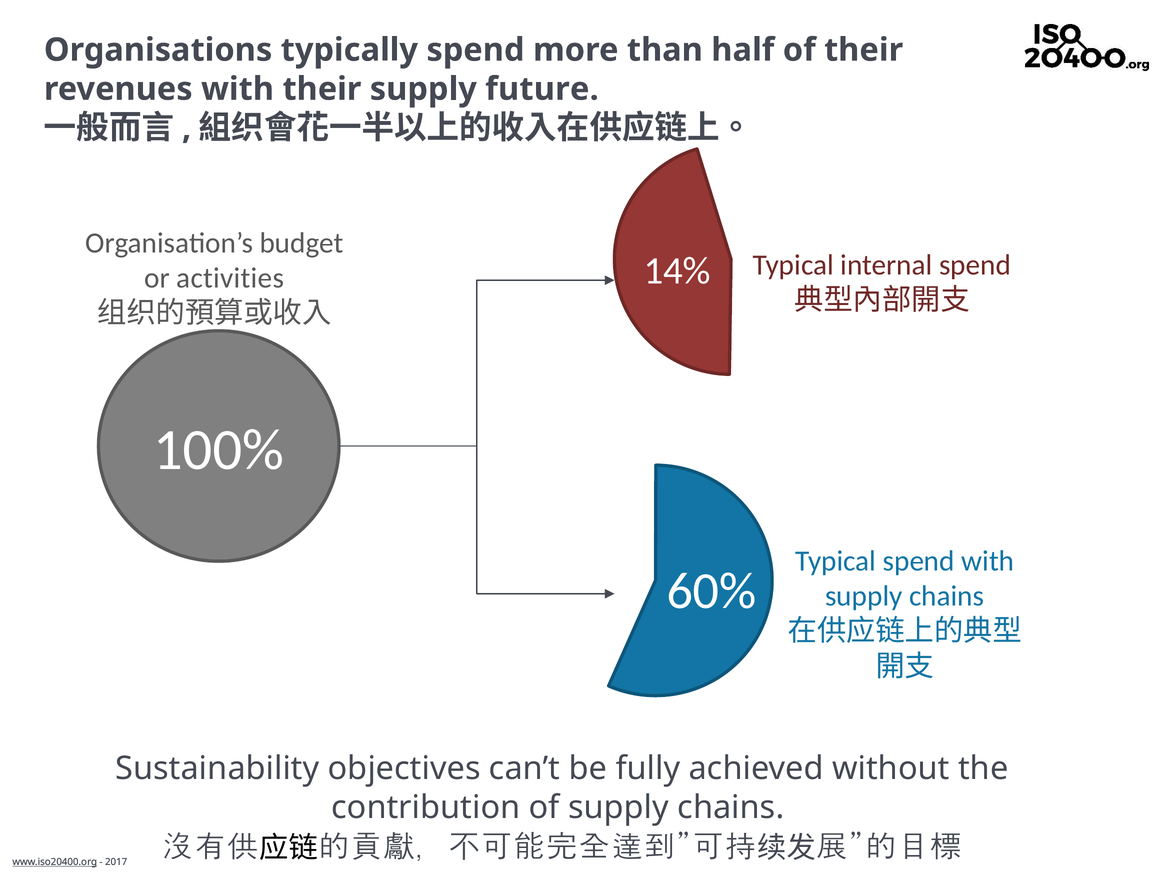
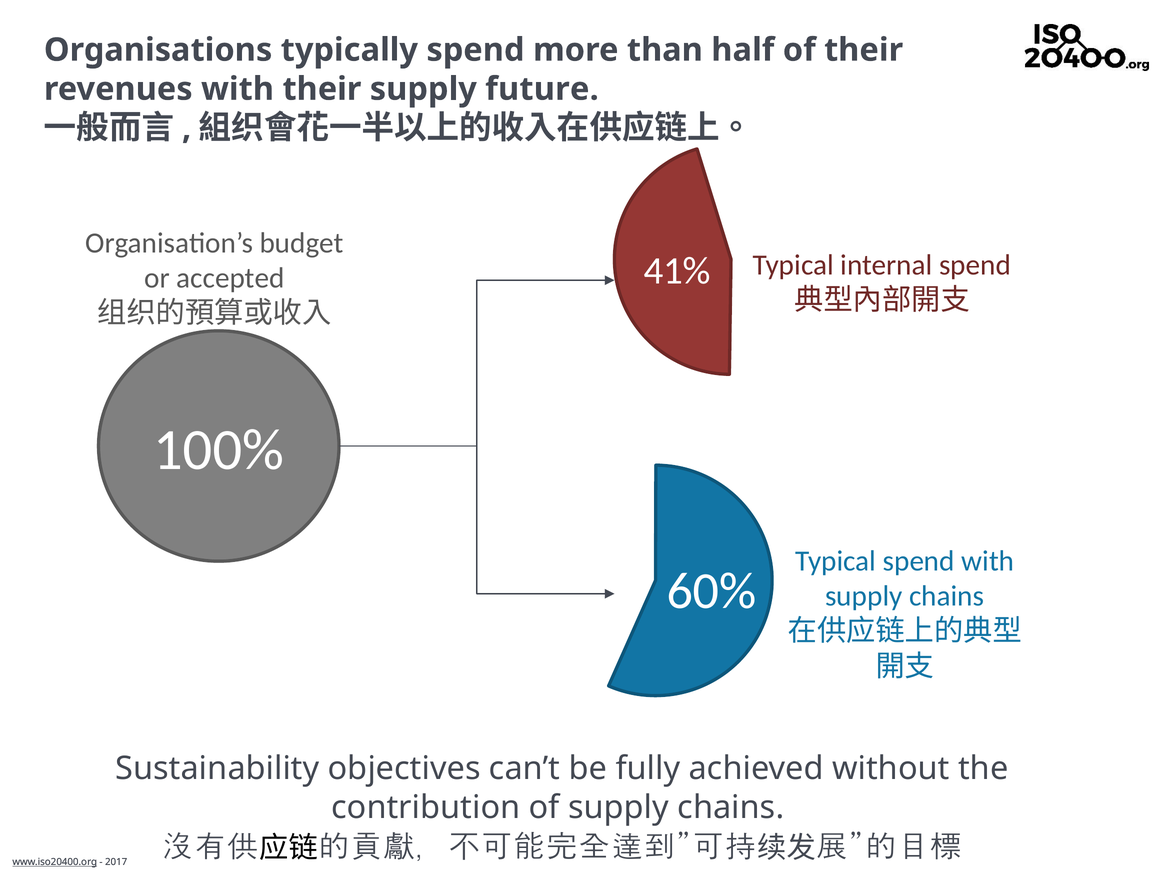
14%: 14% -> 41%
activities: activities -> accepted
